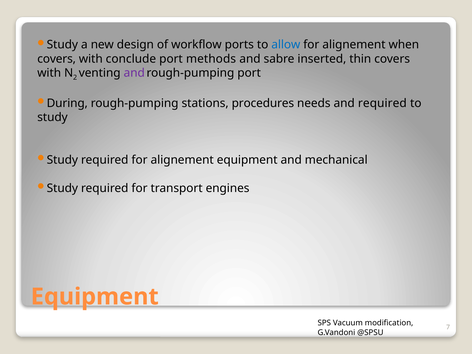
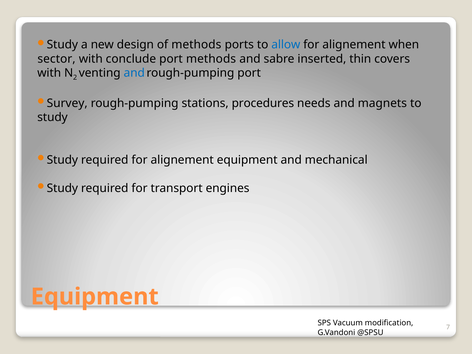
of workflow: workflow -> methods
covers at (57, 59): covers -> sector
and at (134, 73) colour: purple -> blue
During: During -> Survey
and required: required -> magnets
